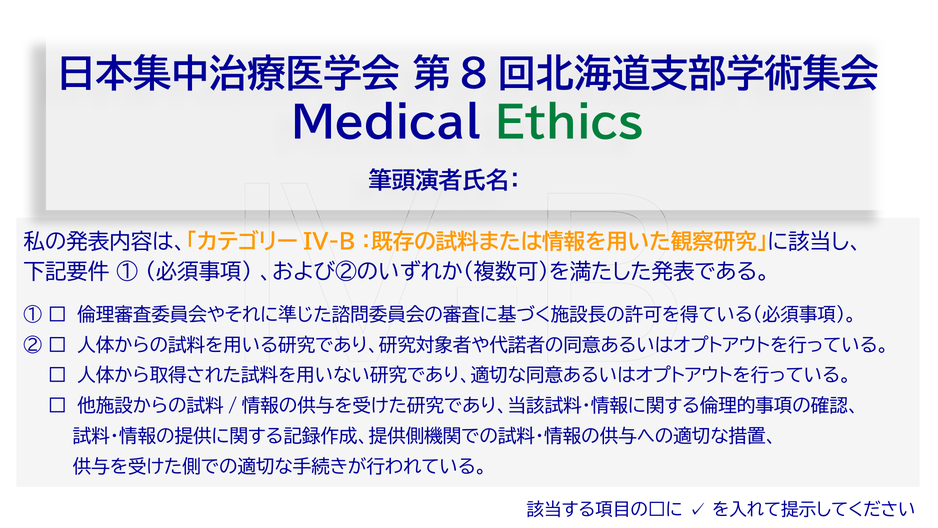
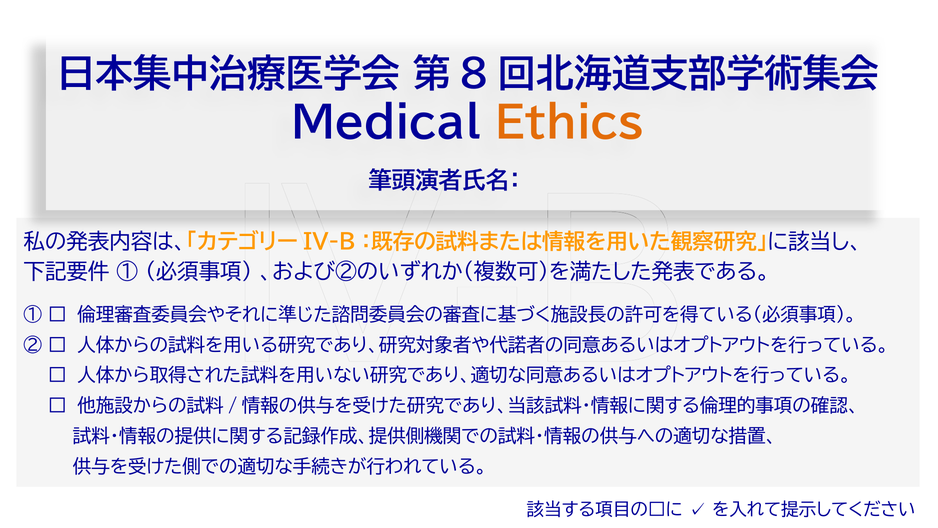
Ethics colour: green -> orange
